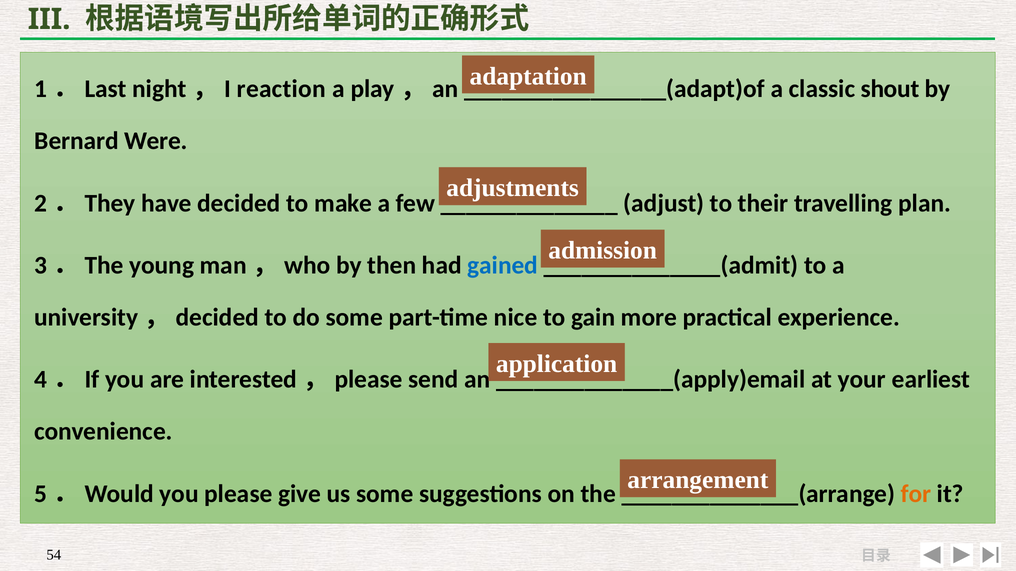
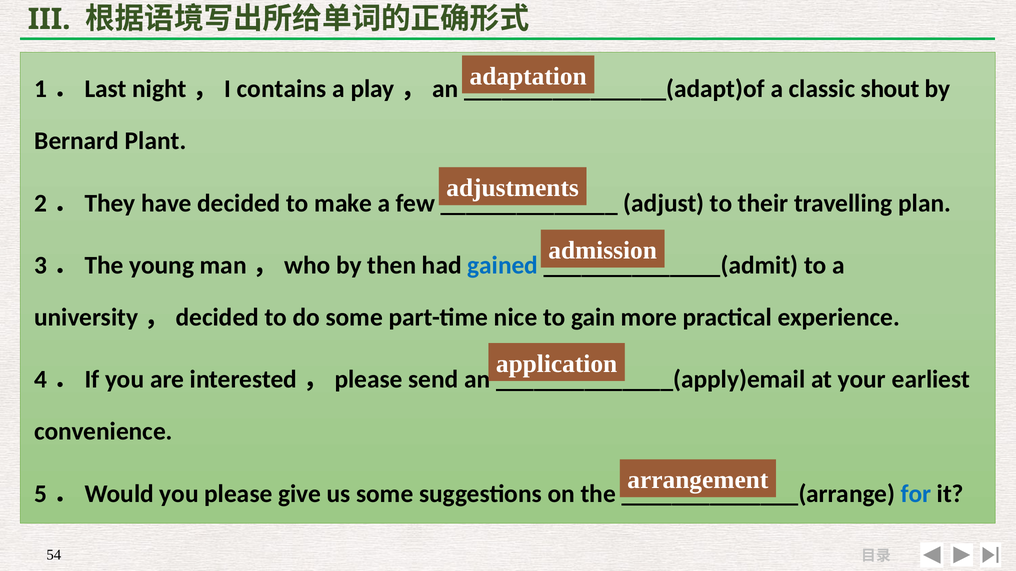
reaction: reaction -> contains
Were: Were -> Plant
for colour: orange -> blue
